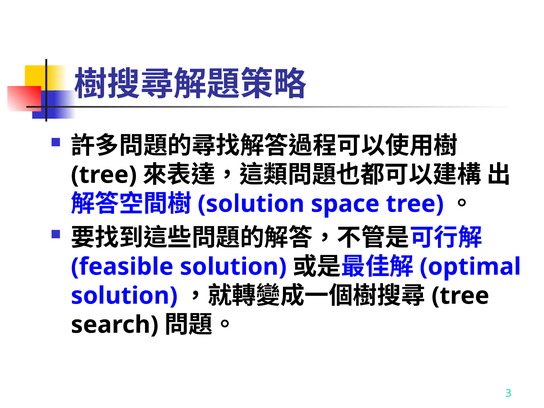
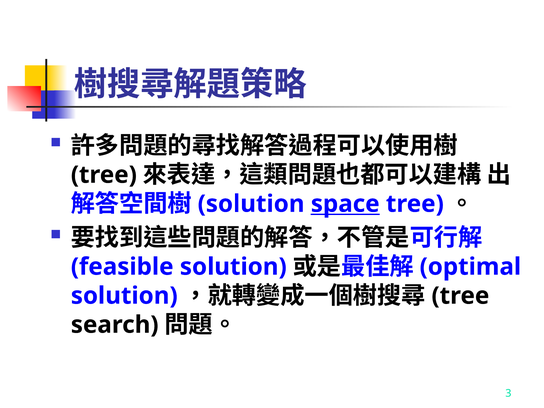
space underline: none -> present
